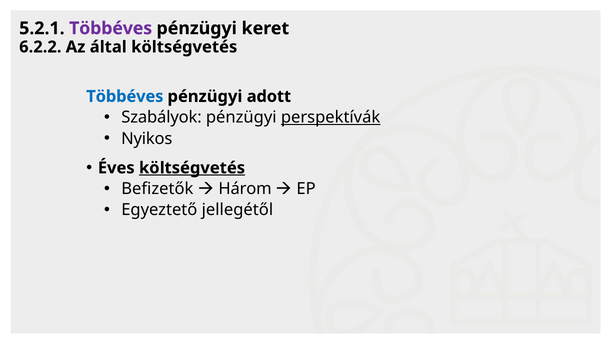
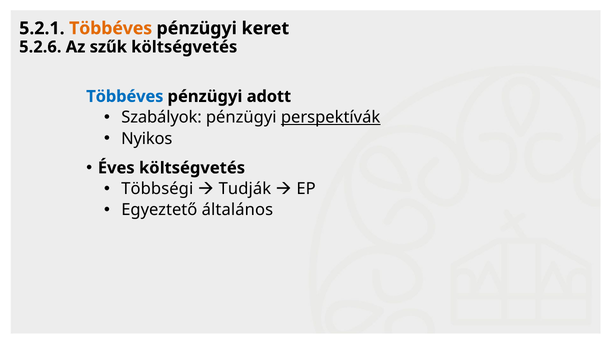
Többéves at (111, 28) colour: purple -> orange
6.2.2: 6.2.2 -> 5.2.6
által: által -> szűk
költségvetés at (192, 168) underline: present -> none
Befizetők: Befizetők -> Többségi
Három: Három -> Tudják
jellegétől: jellegétől -> általános
